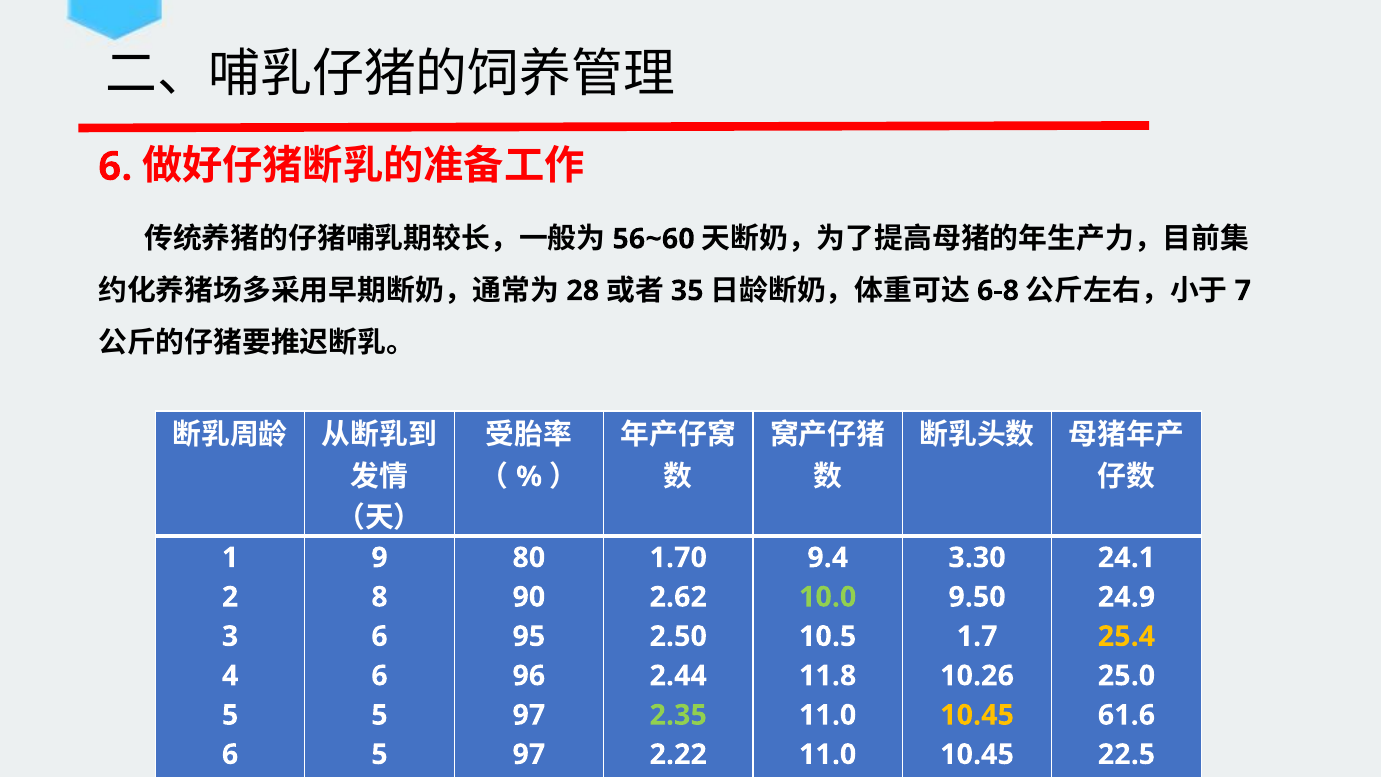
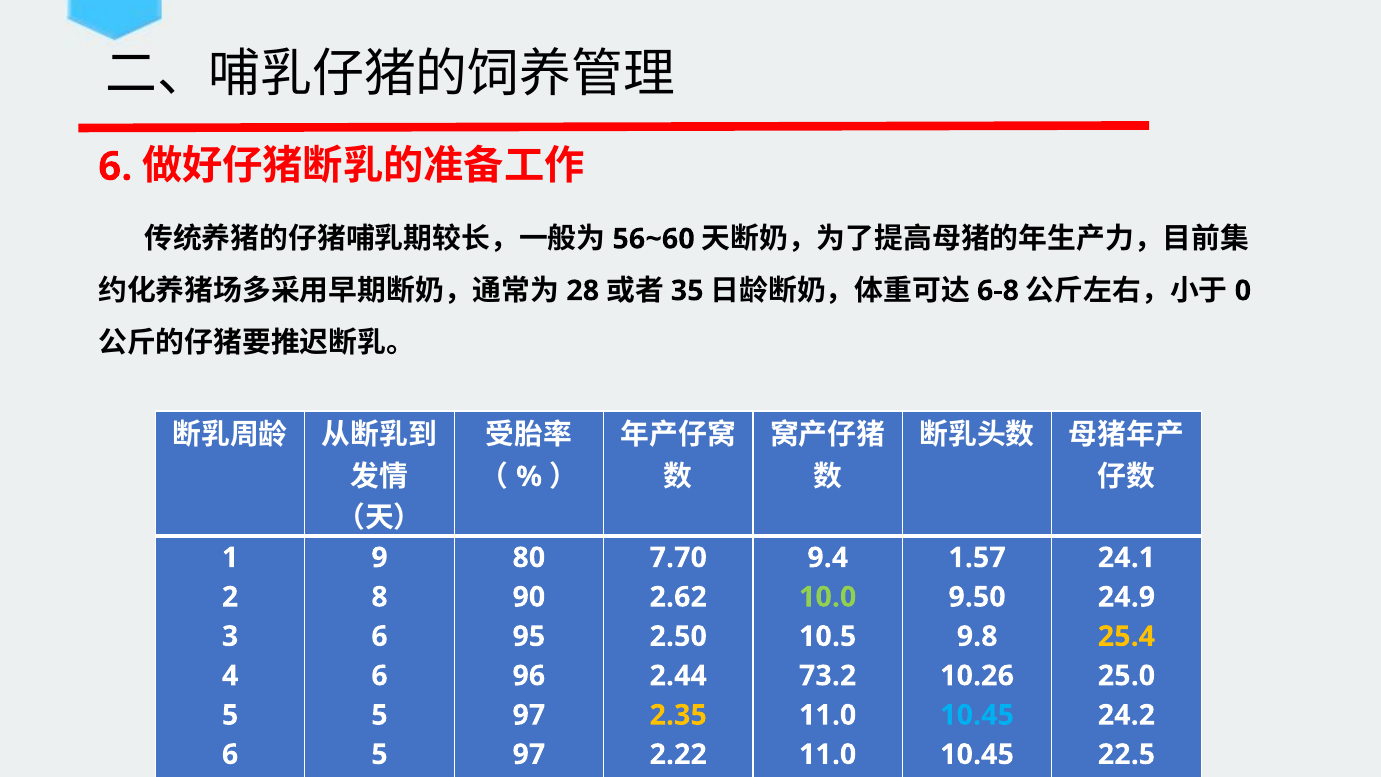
7 at (1243, 291): 7 -> 0
1.70: 1.70 -> 7.70
3.30: 3.30 -> 1.57
1.7: 1.7 -> 9.8
11.8: 11.8 -> 73.2
2.35 colour: light green -> yellow
10.45 at (977, 715) colour: yellow -> light blue
61.6: 61.6 -> 24.2
